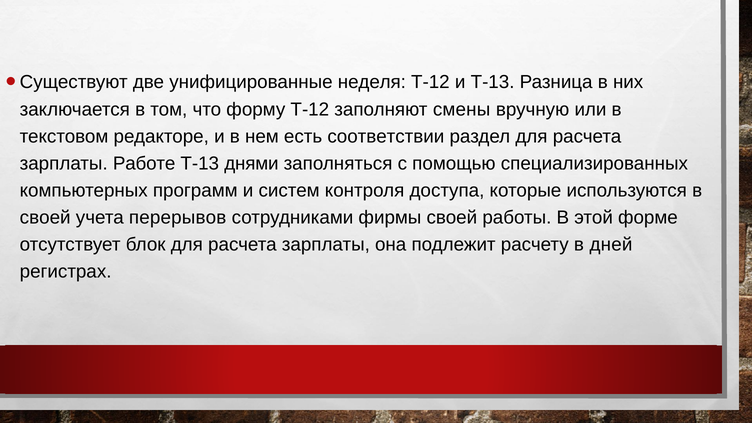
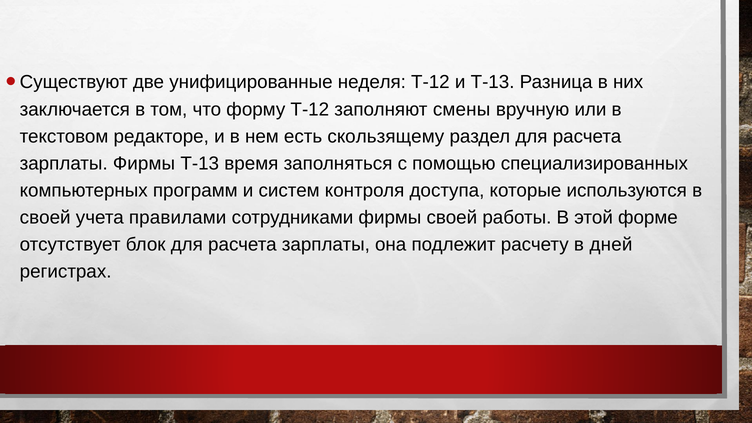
соответствии: соответствии -> скользящему
зарплаты Работе: Работе -> Фирмы
днями: днями -> время
перерывов: перерывов -> правилами
